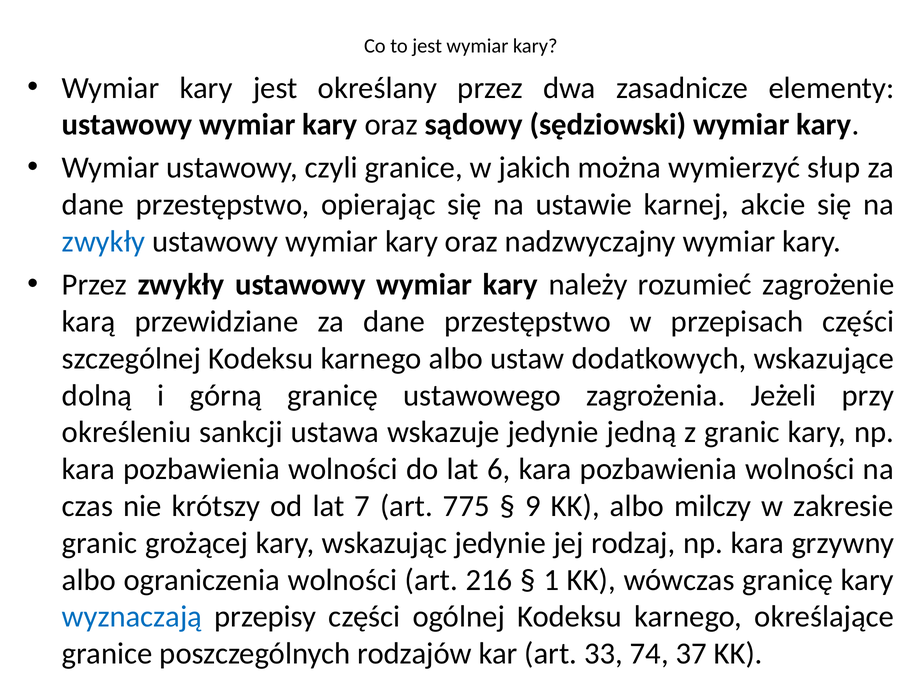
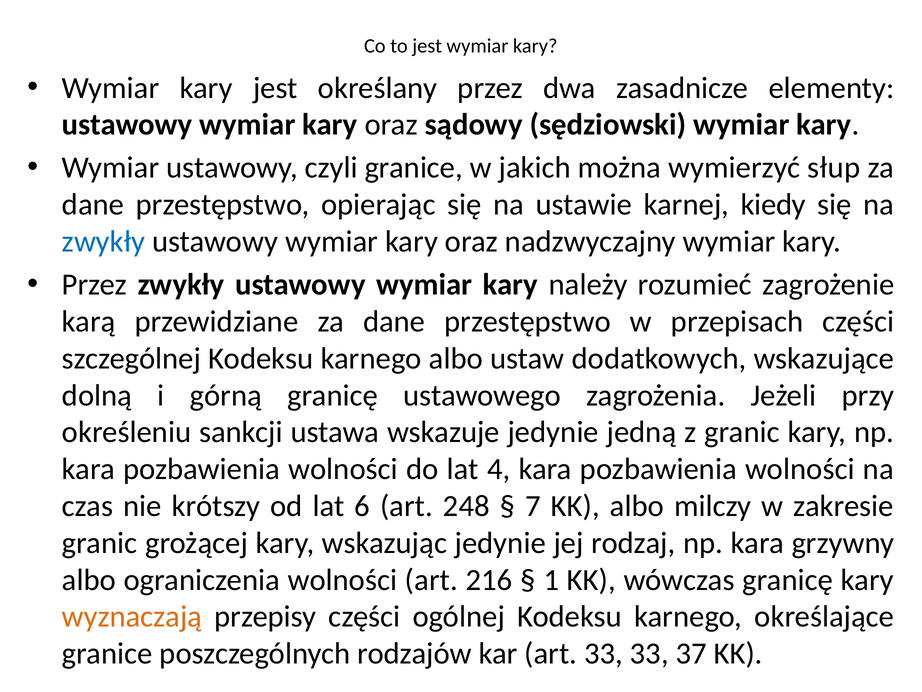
akcie: akcie -> kiedy
6: 6 -> 4
7: 7 -> 6
775: 775 -> 248
9: 9 -> 7
wyznaczają colour: blue -> orange
33 74: 74 -> 33
